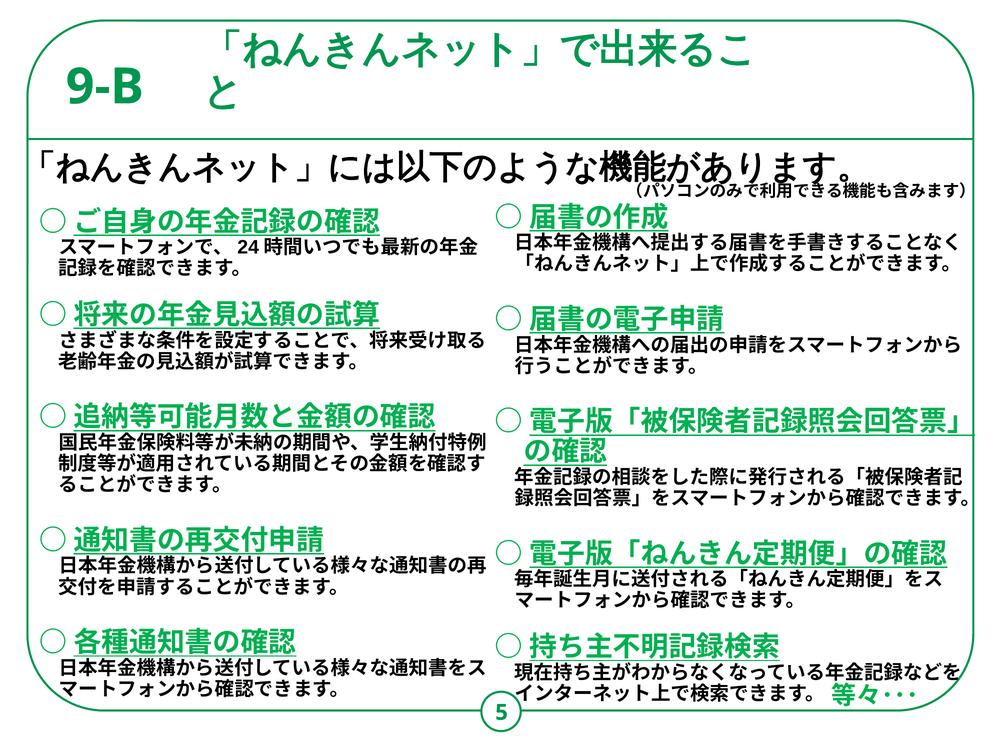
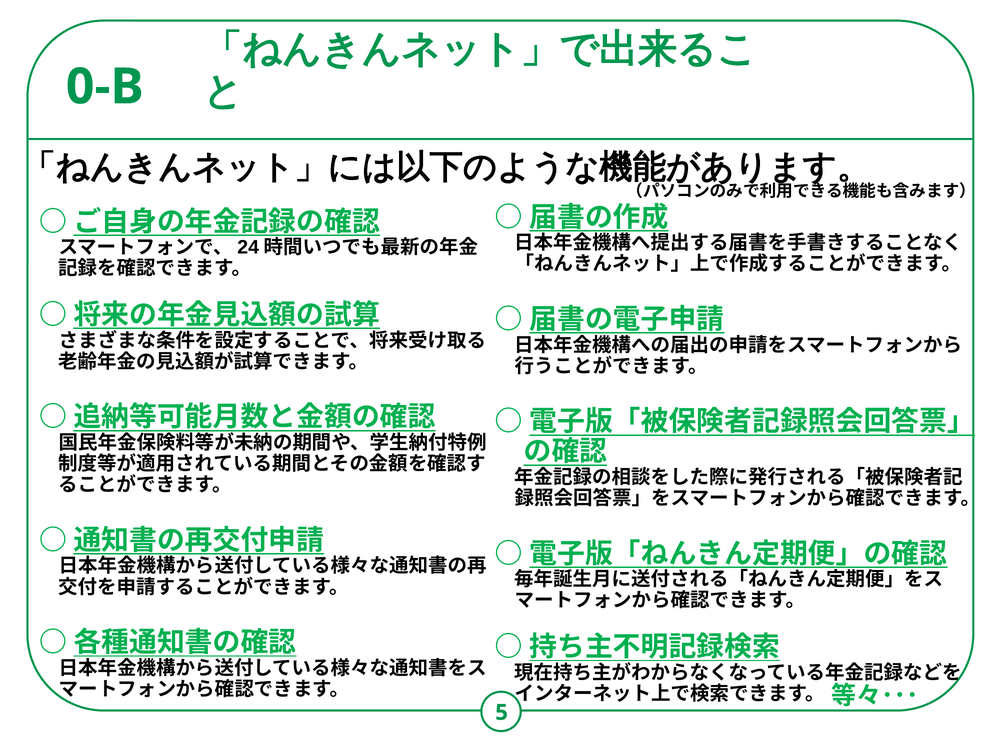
9-B: 9-B -> 0-B
